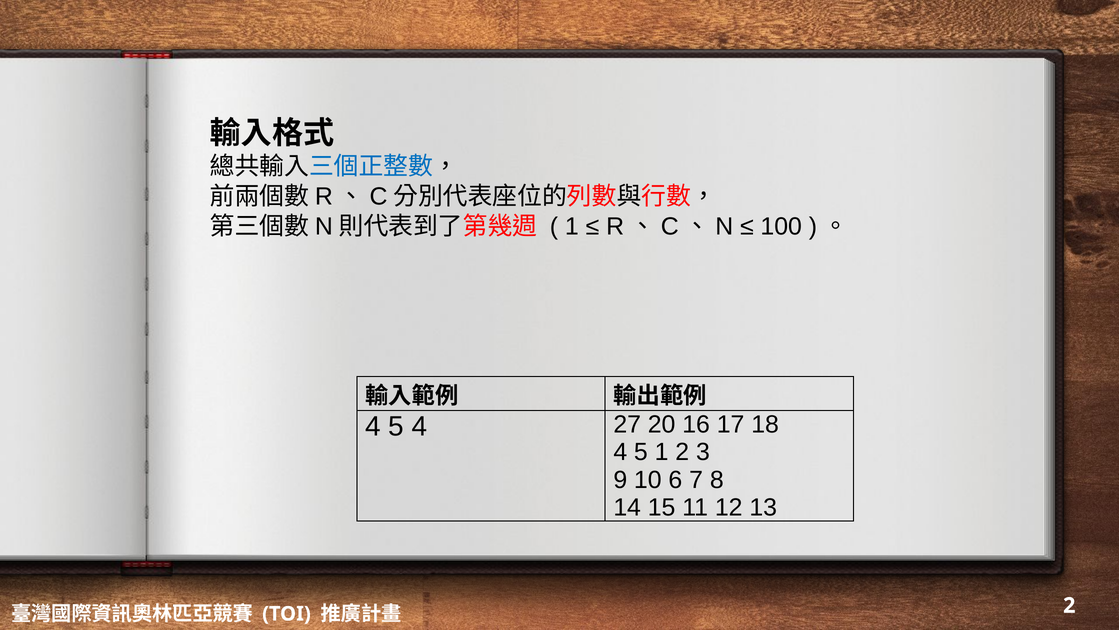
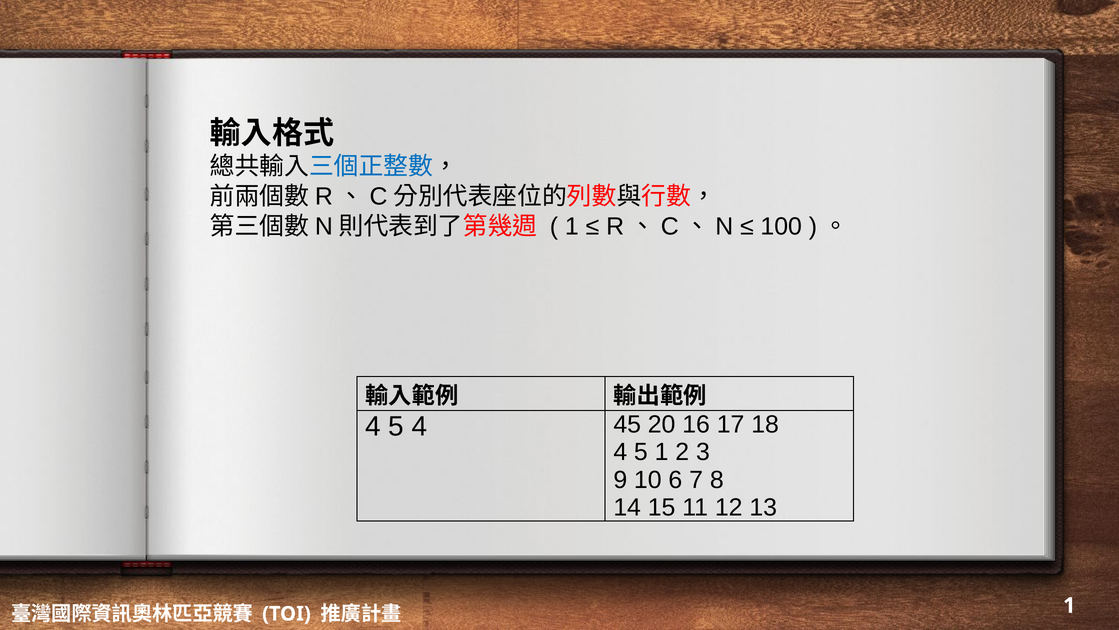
27: 27 -> 45
2 at (1069, 605): 2 -> 1
